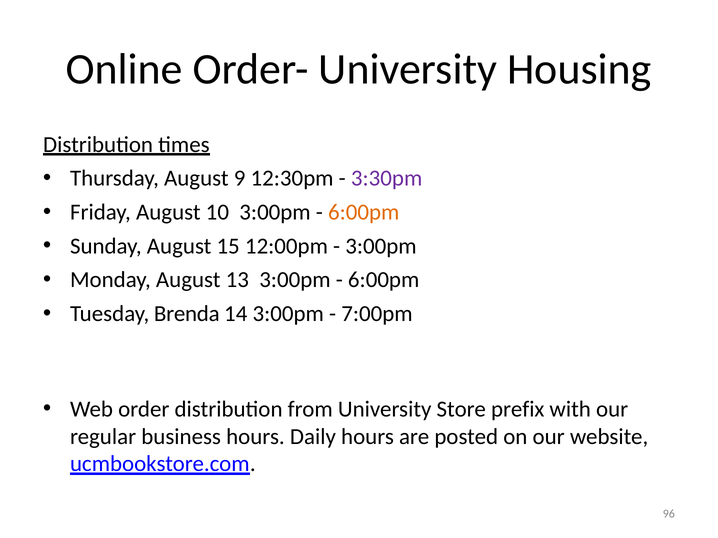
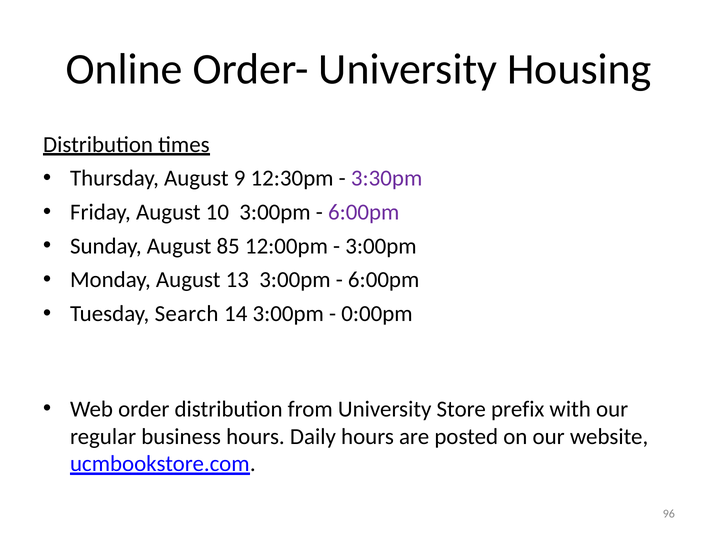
6:00pm at (364, 212) colour: orange -> purple
15: 15 -> 85
Brenda: Brenda -> Search
7:00pm: 7:00pm -> 0:00pm
